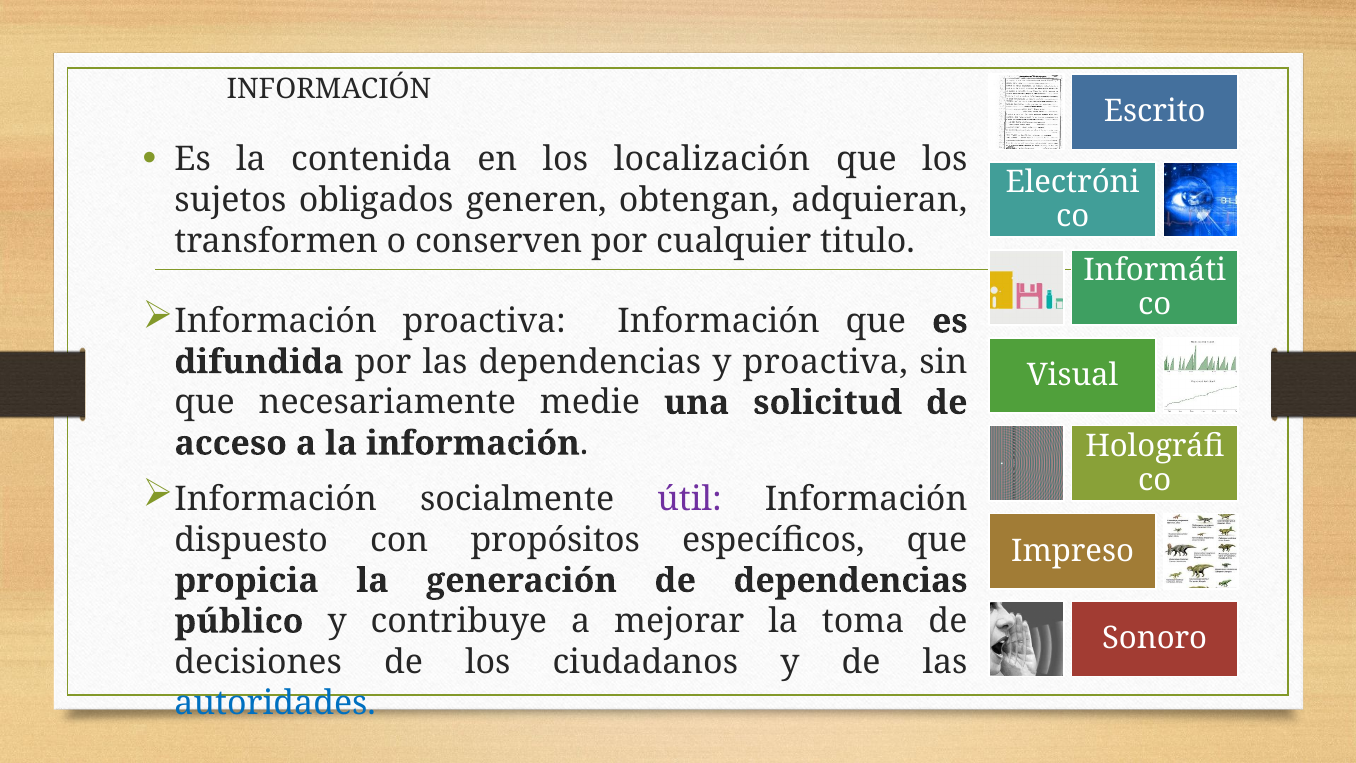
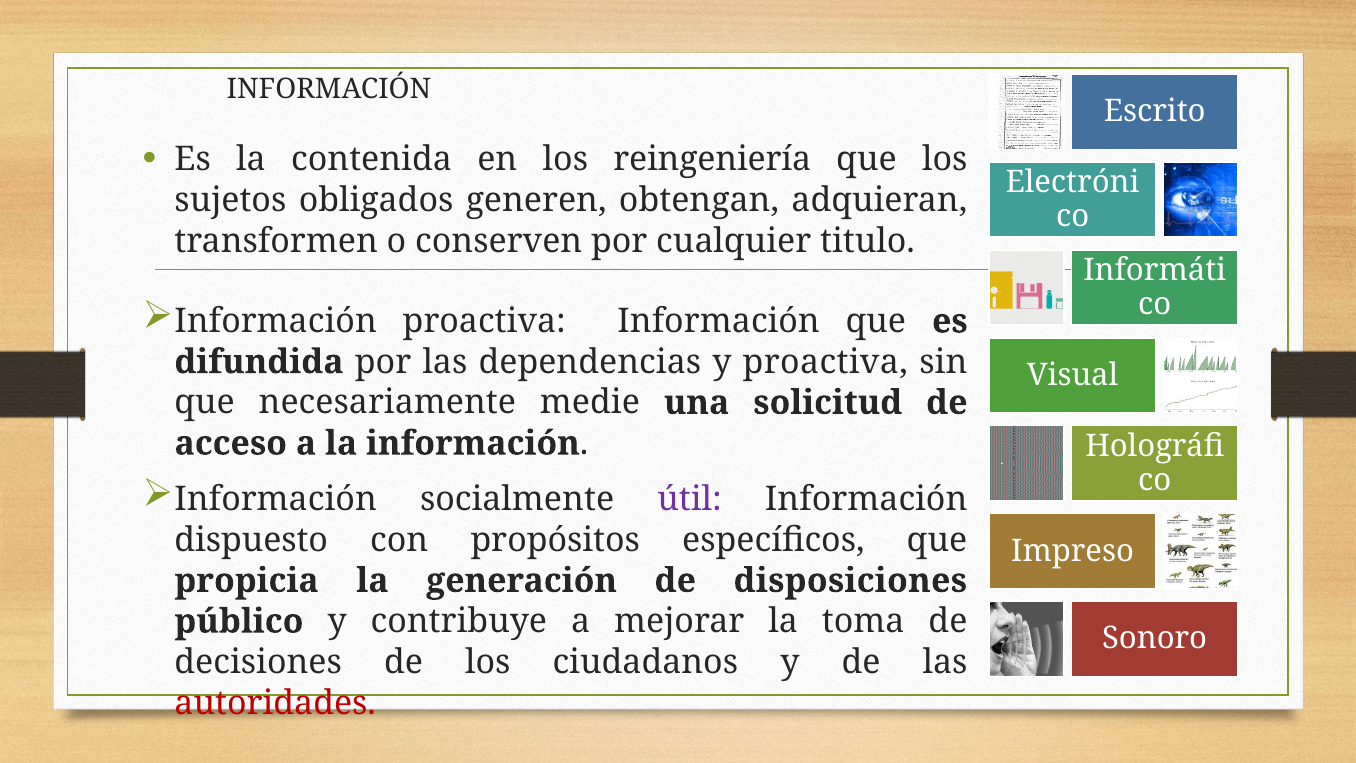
localización: localización -> reingeniería
de dependencias: dependencias -> disposiciones
autoridades colour: blue -> red
